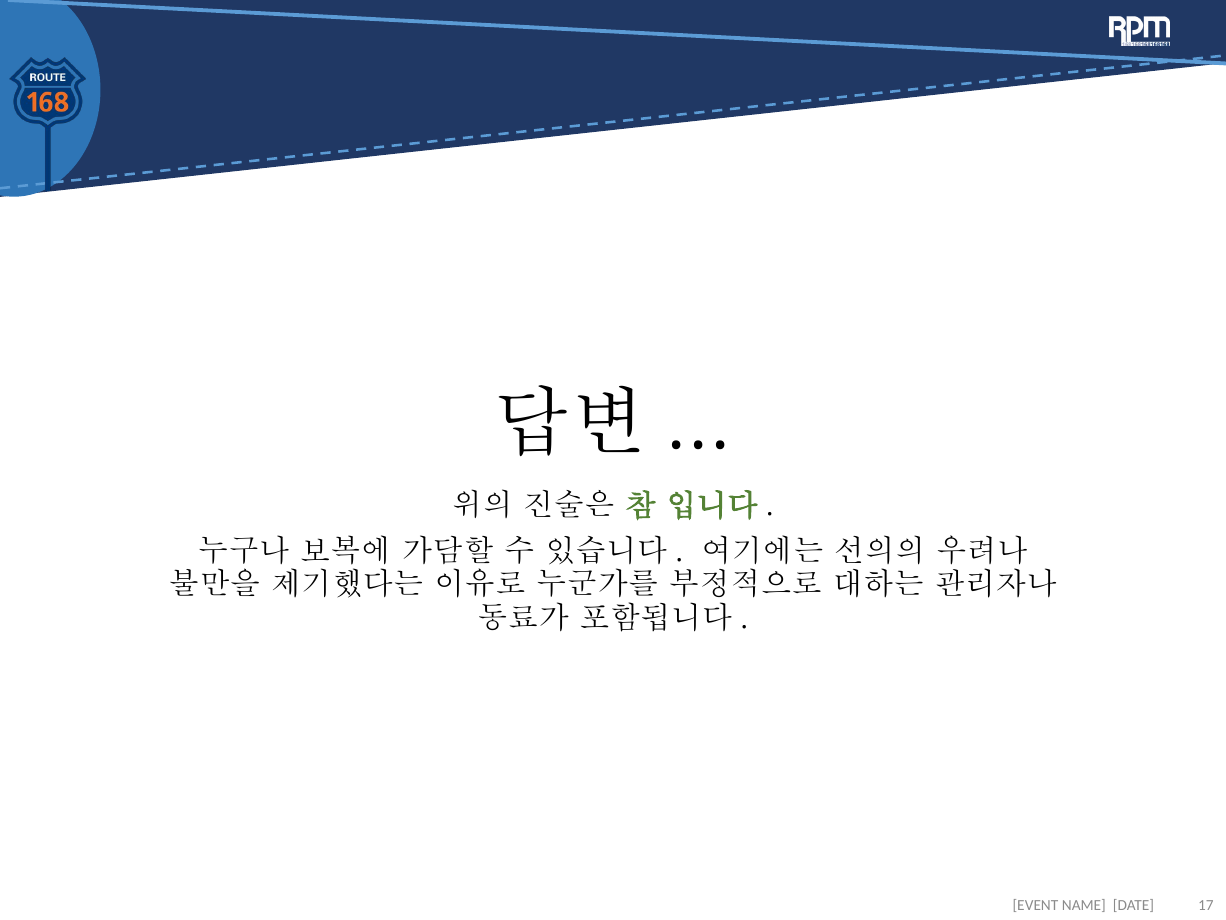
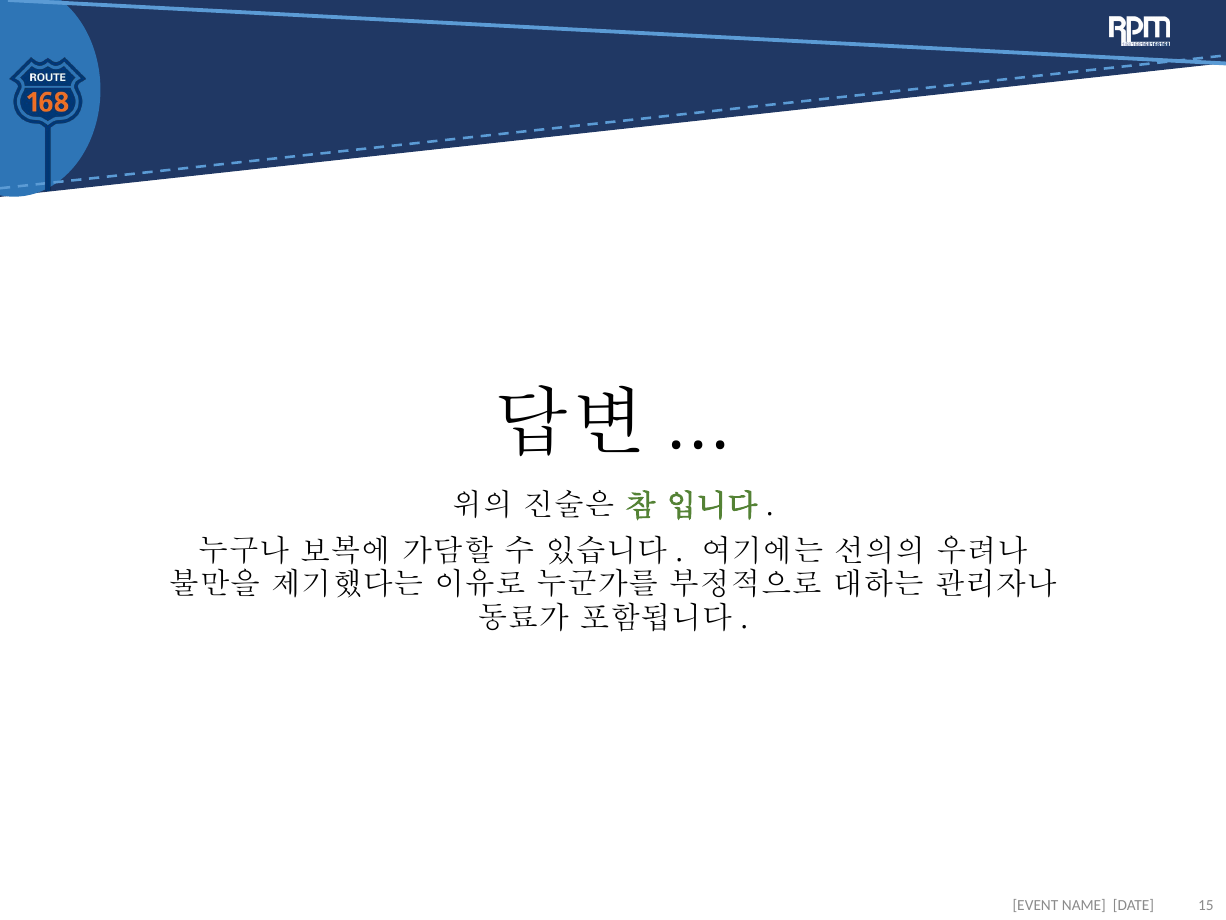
17: 17 -> 15
